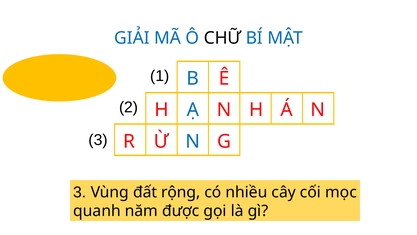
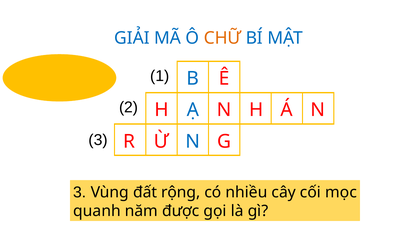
CHỮ colour: black -> orange
